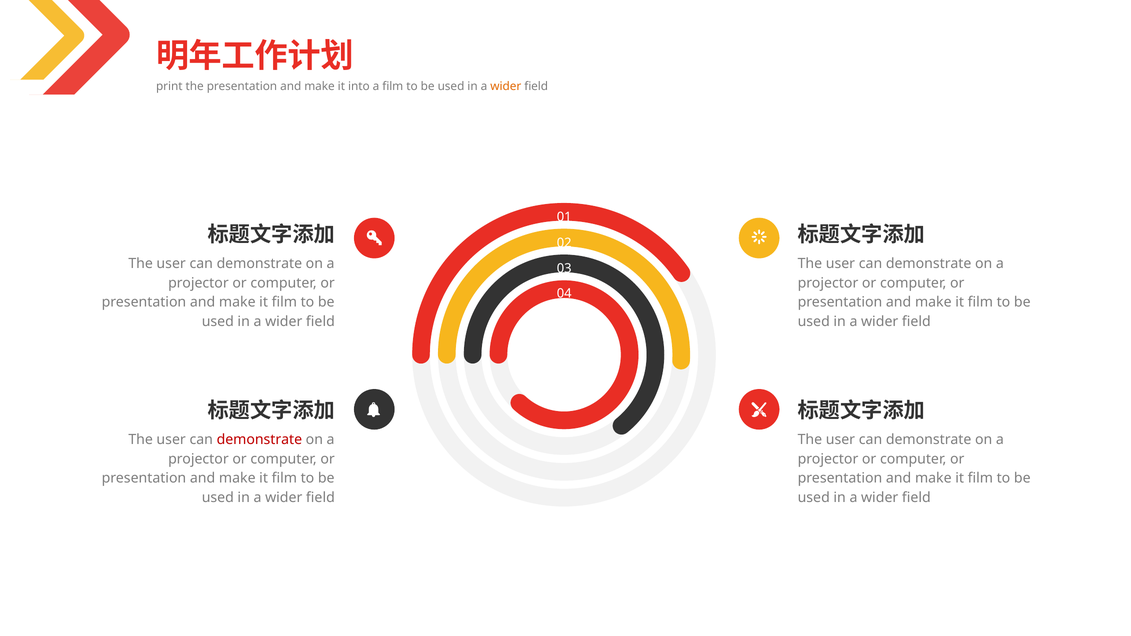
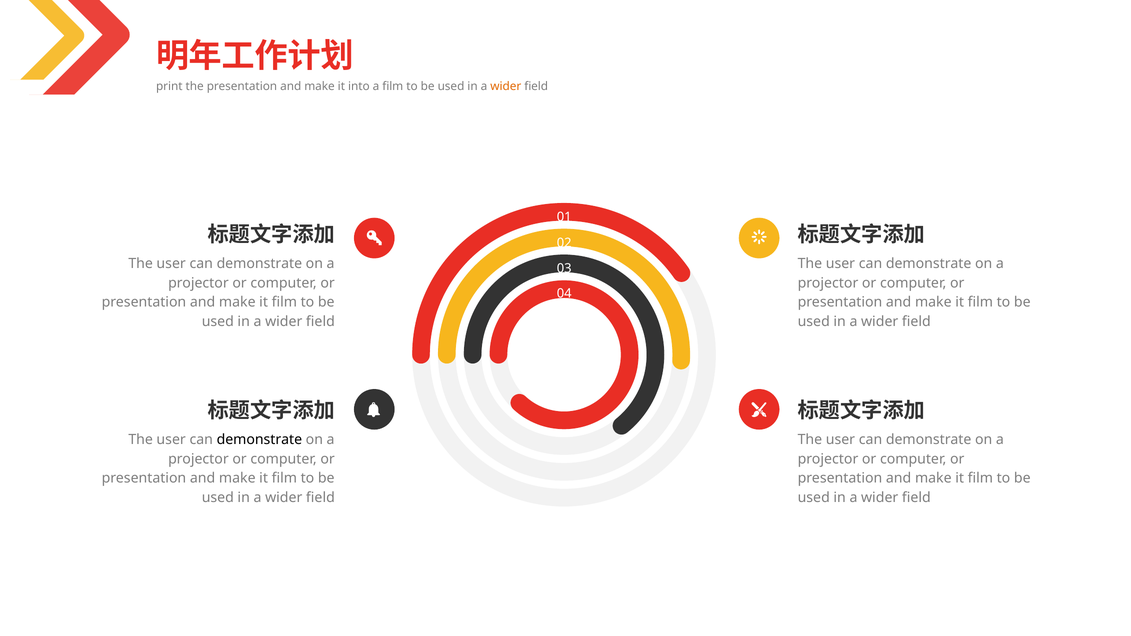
demonstrate at (259, 440) colour: red -> black
